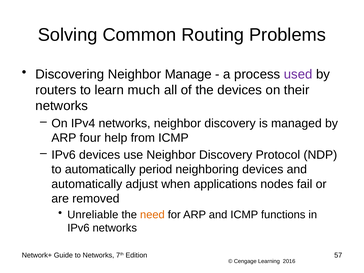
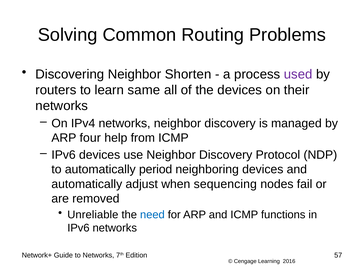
Manage: Manage -> Shorten
much: much -> same
applications: applications -> sequencing
need colour: orange -> blue
